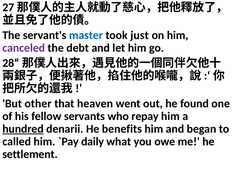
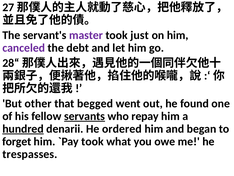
master colour: blue -> purple
heaven: heaven -> begged
servants underline: none -> present
benefits: benefits -> ordered
called: called -> forget
daily at (93, 141): daily -> took
settlement: settlement -> trespasses
